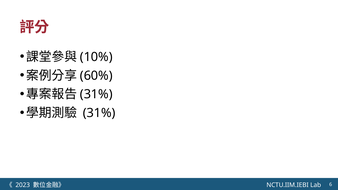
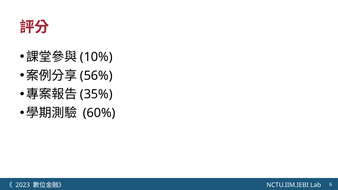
60%: 60% -> 56%
31% at (96, 94): 31% -> 35%
31% at (99, 113): 31% -> 60%
